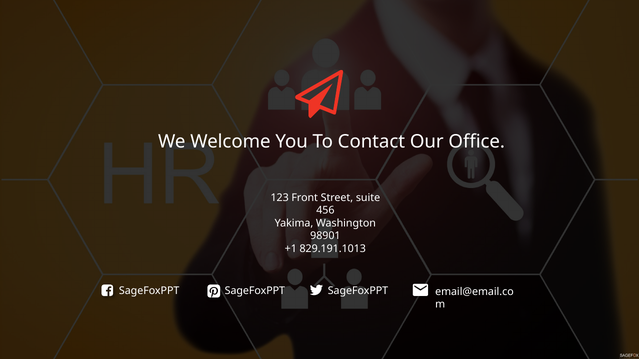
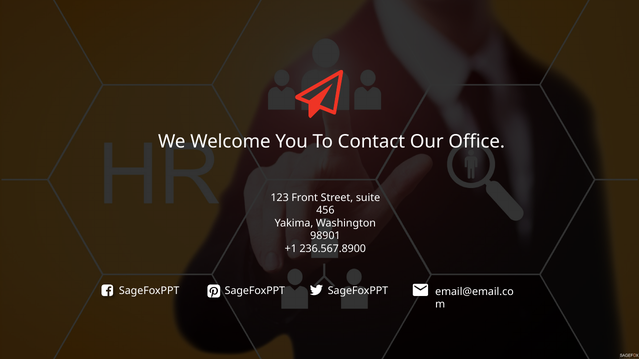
829.191.1013: 829.191.1013 -> 236.567.8900
